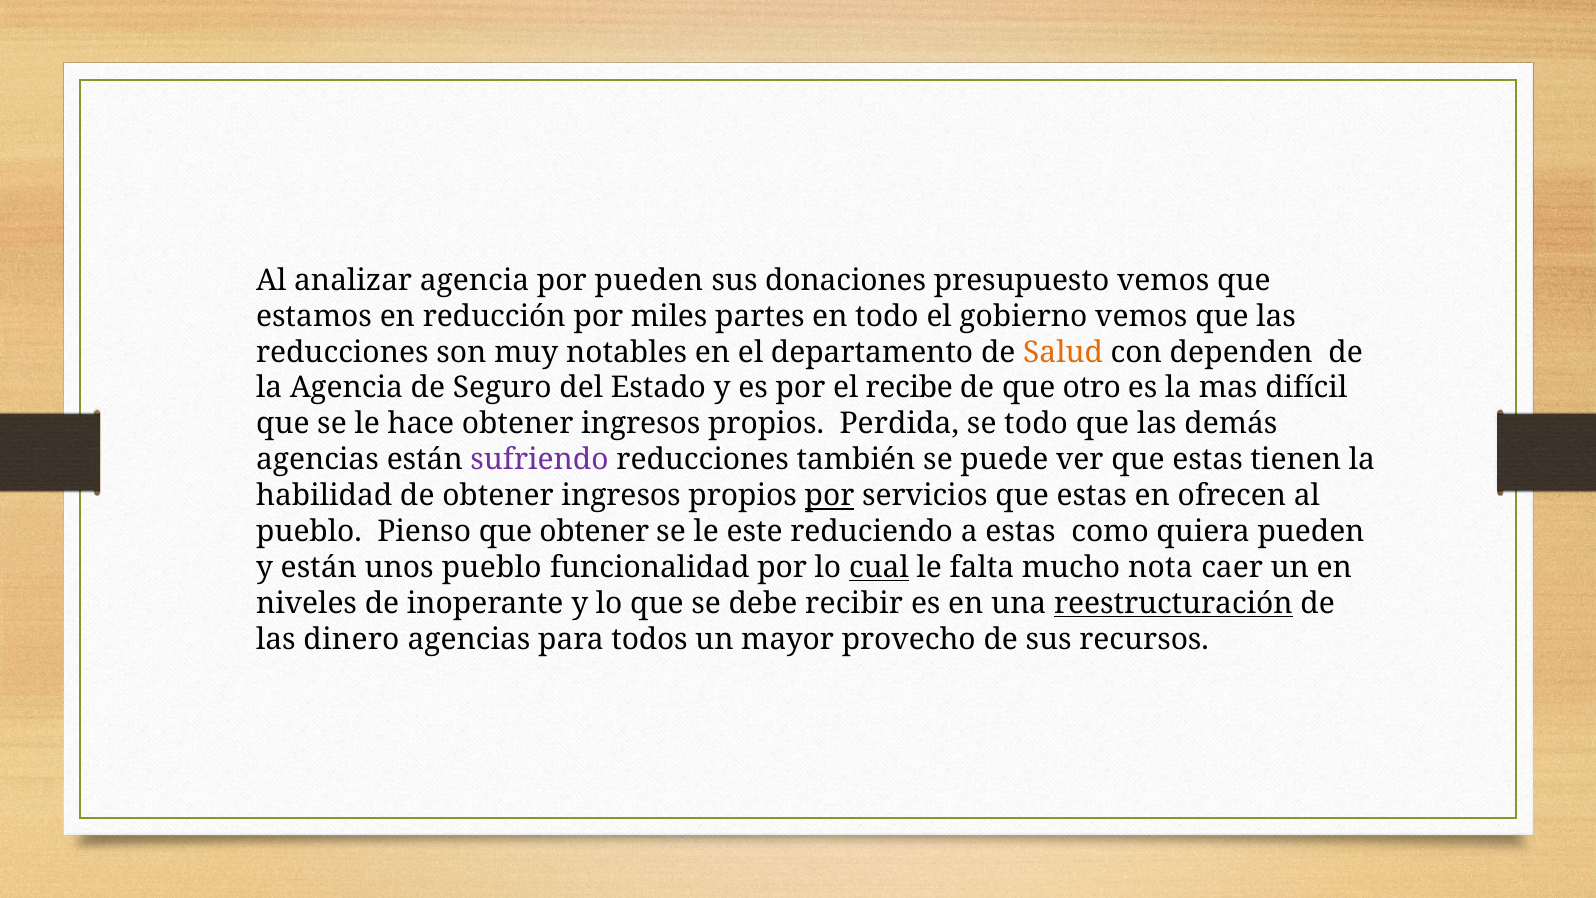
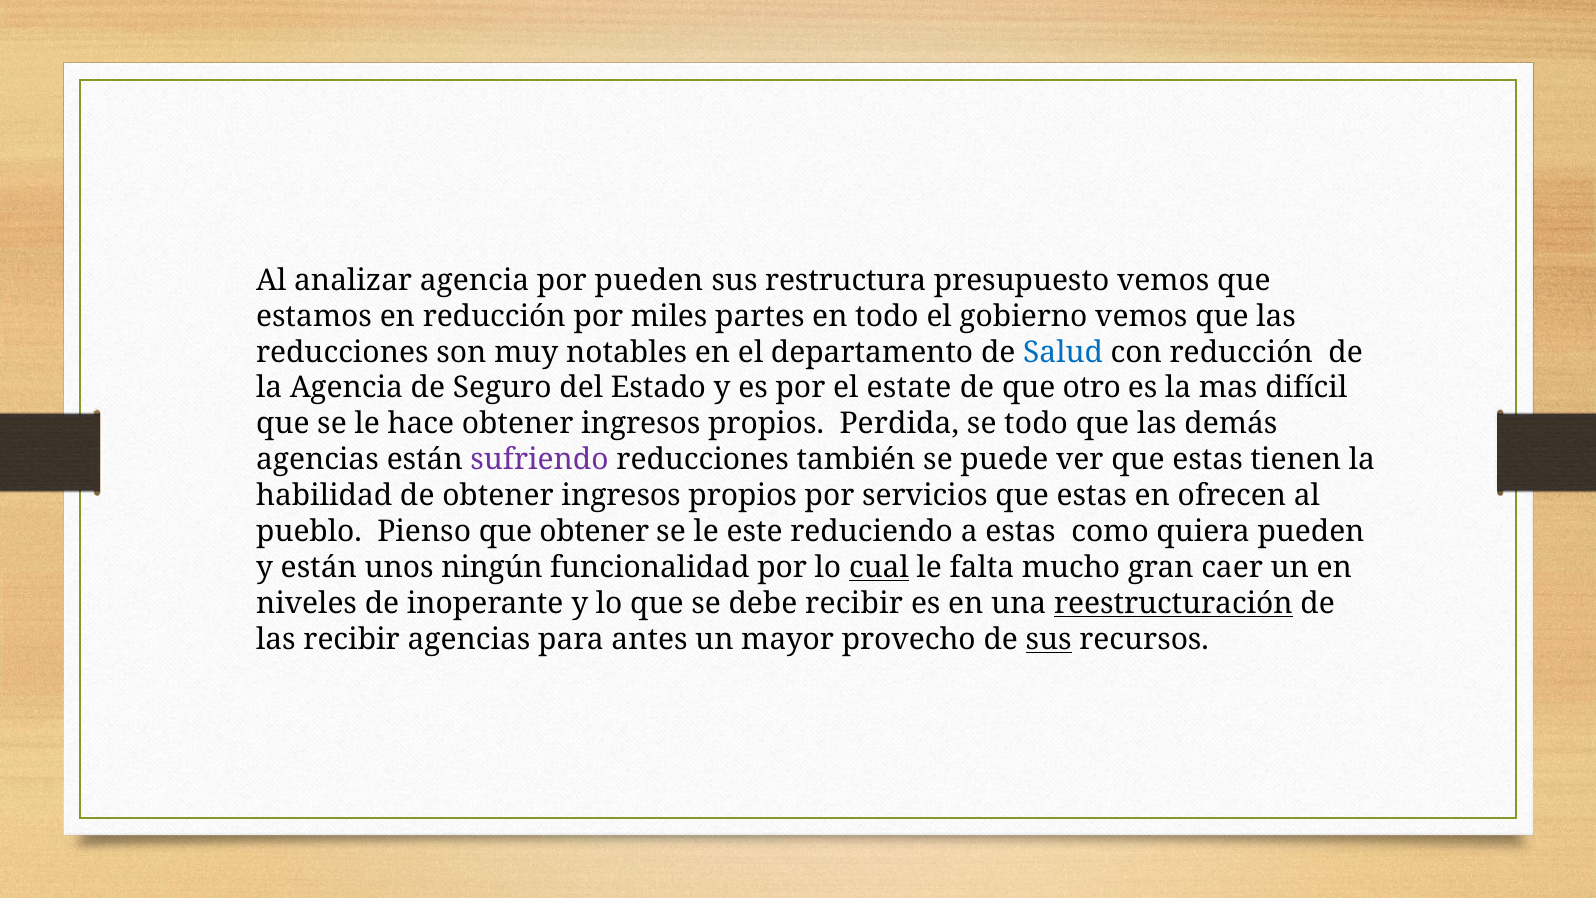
donaciones: donaciones -> restructura
Salud colour: orange -> blue
con dependen: dependen -> reducción
recibe: recibe -> estate
por at (830, 496) underline: present -> none
unos pueblo: pueblo -> ningún
nota: nota -> gran
las dinero: dinero -> recibir
todos: todos -> antes
sus at (1049, 639) underline: none -> present
